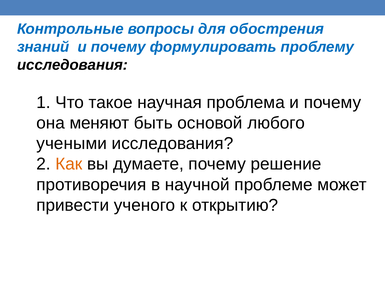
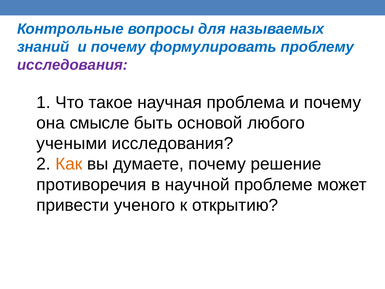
обострения: обострения -> называемых
исследования at (73, 65) colour: black -> purple
меняют: меняют -> смысле
